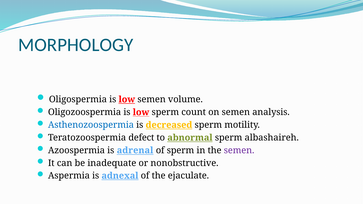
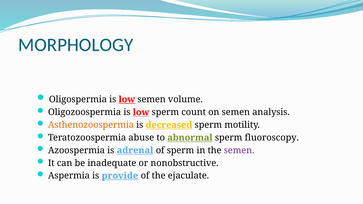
Asthenozoospermia colour: blue -> orange
defect: defect -> abuse
albashaireh: albashaireh -> fluoroscopy
adnexal: adnexal -> provide
